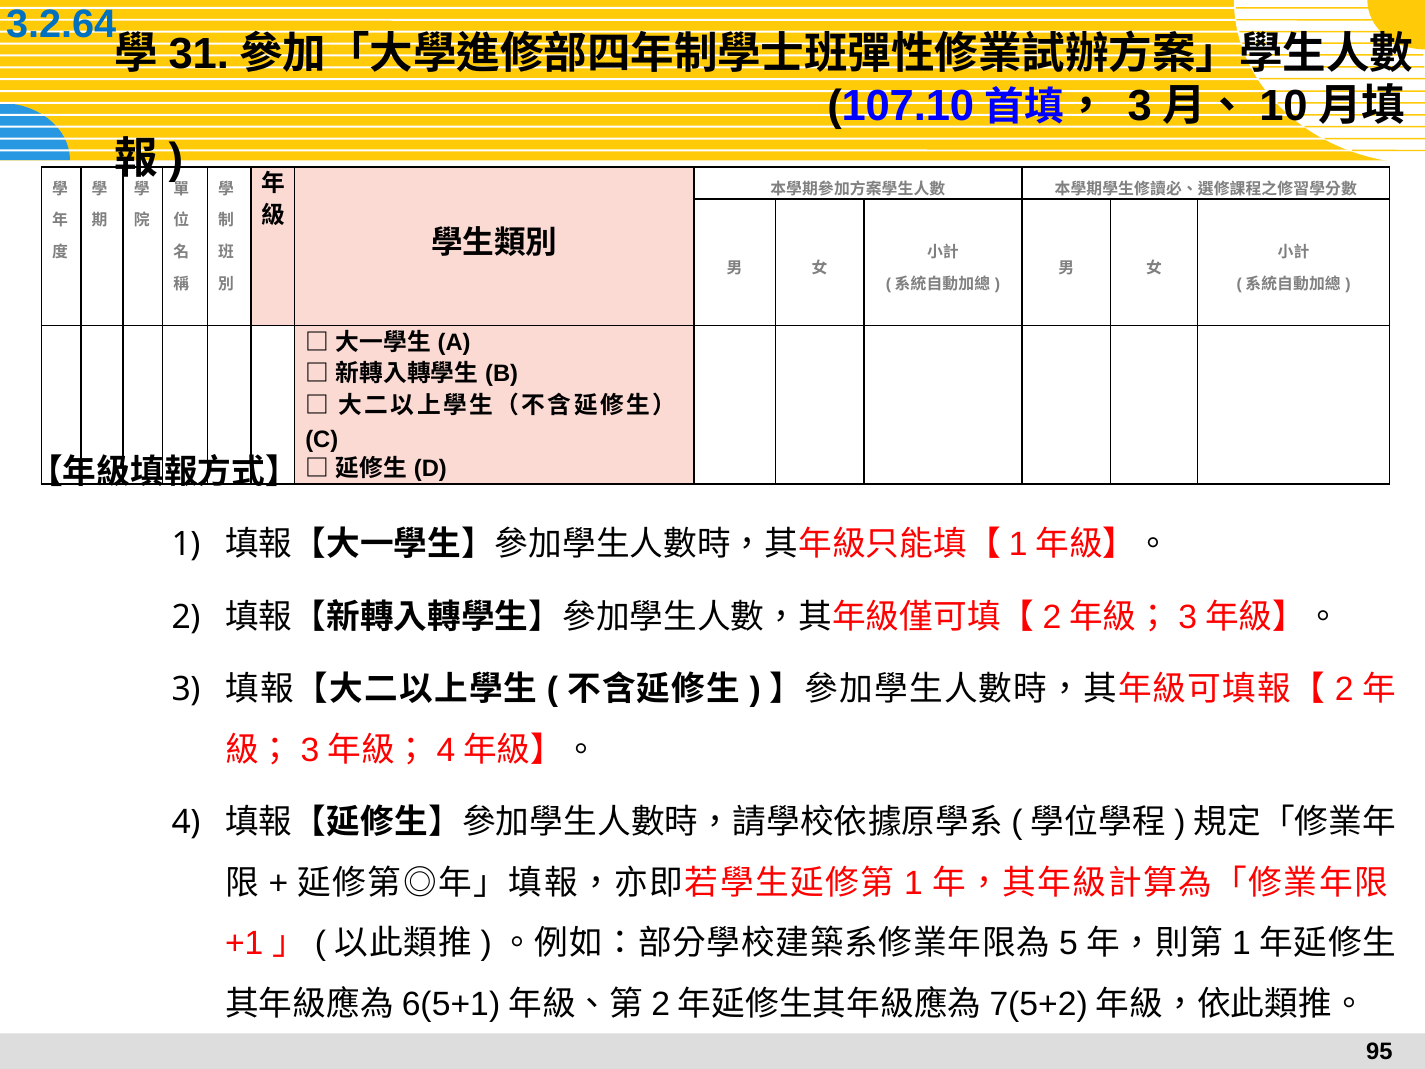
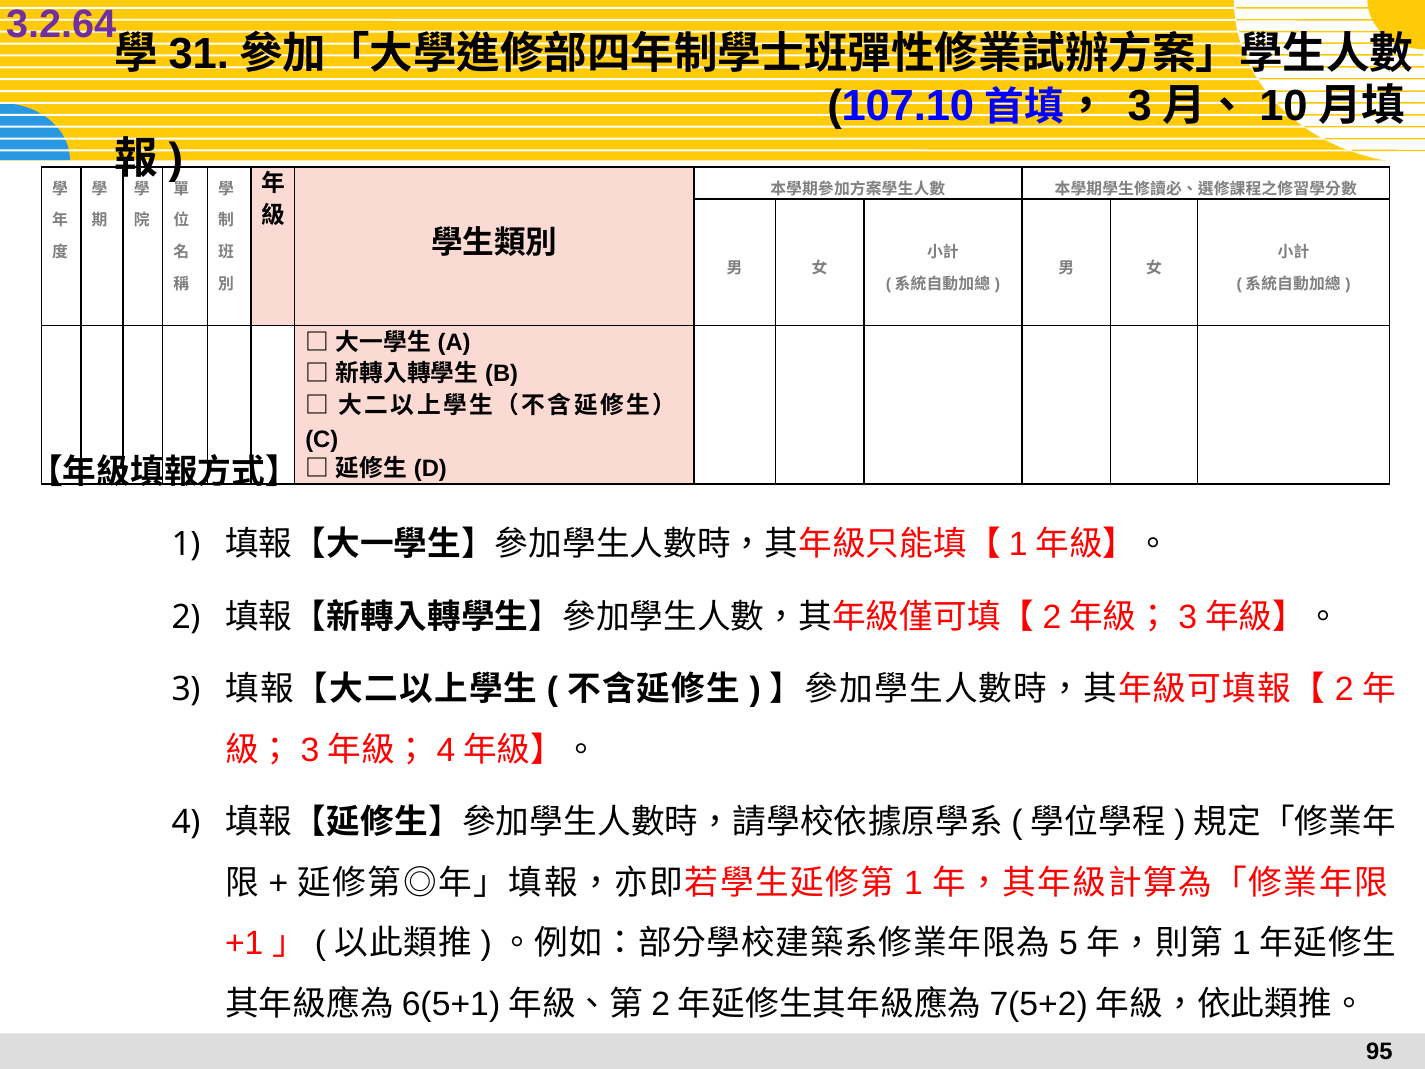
3.2.64 colour: blue -> purple
